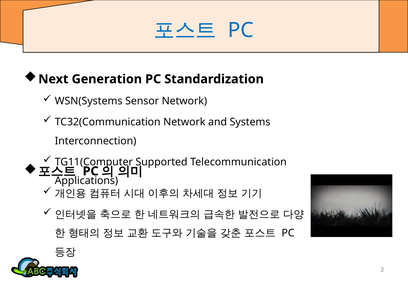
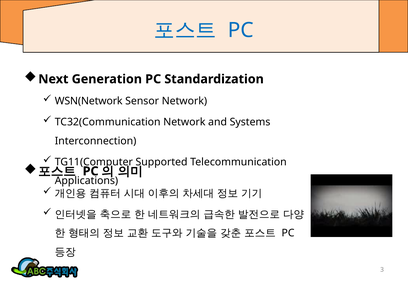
WSN(Systems: WSN(Systems -> WSN(Network
